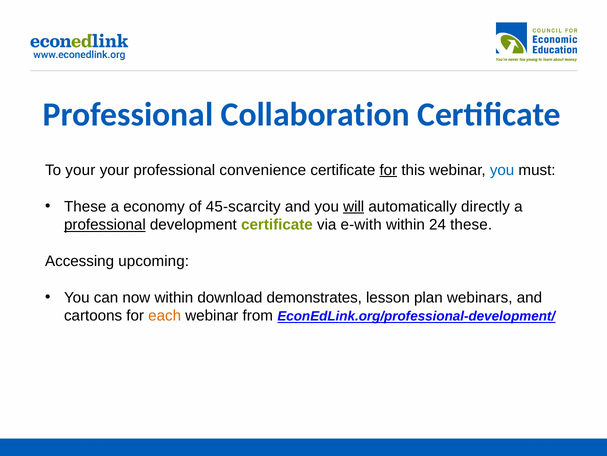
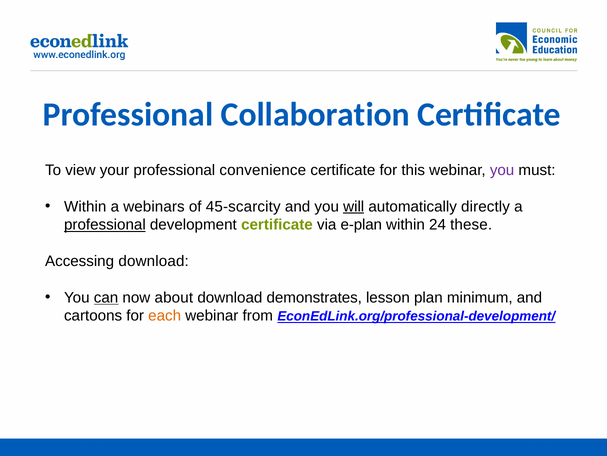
To your: your -> view
for at (388, 170) underline: present -> none
you at (502, 170) colour: blue -> purple
These at (85, 206): These -> Within
economy: economy -> webinars
e-with: e-with -> e-plan
Accessing upcoming: upcoming -> download
can underline: none -> present
now within: within -> about
webinars: webinars -> minimum
